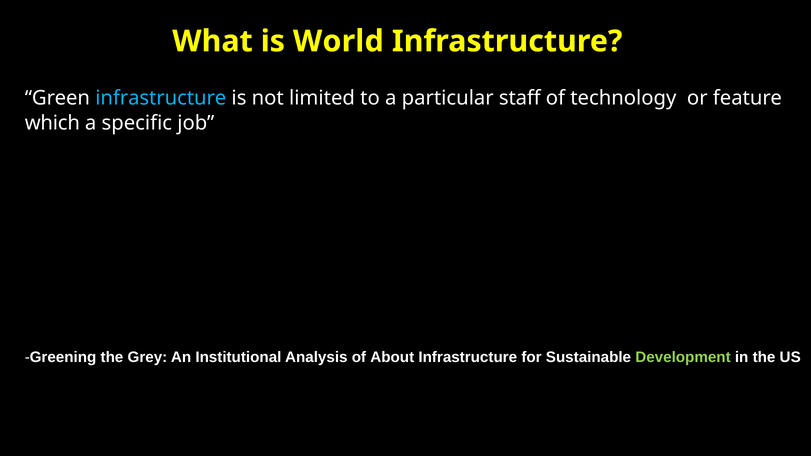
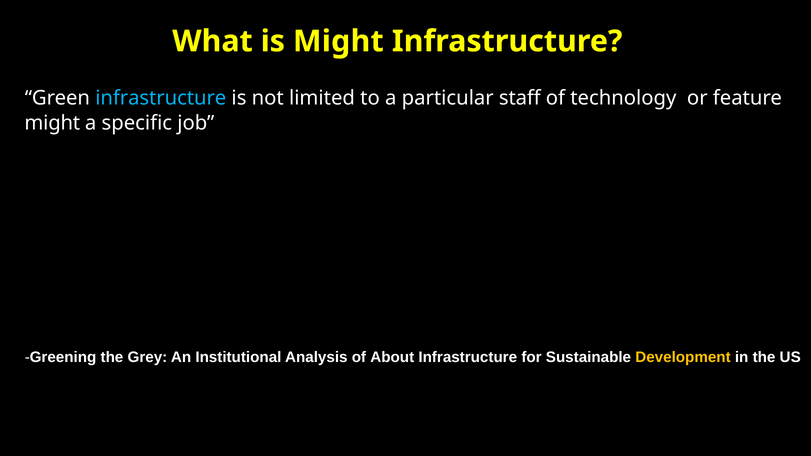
is World: World -> Might
which at (52, 123): which -> might
Development colour: light green -> yellow
